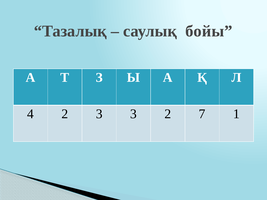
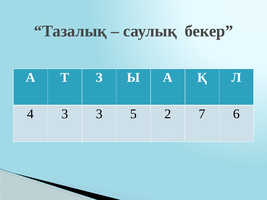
бойы: бойы -> бекер
4 2: 2 -> 3
3 3: 3 -> 5
1: 1 -> 6
